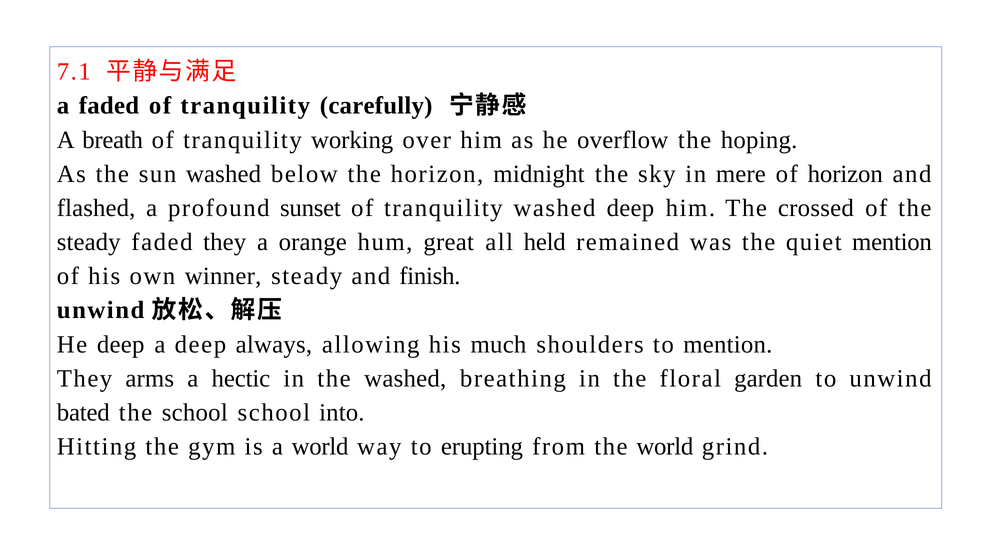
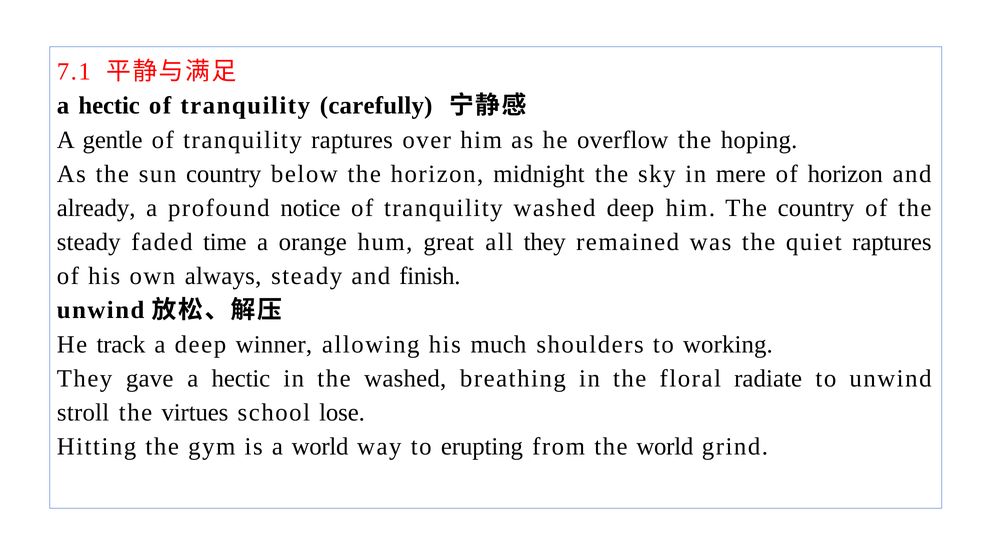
faded at (109, 106): faded -> hectic
breath: breath -> gentle
tranquility working: working -> raptures
sun washed: washed -> country
flashed: flashed -> already
sunset: sunset -> notice
The crossed: crossed -> country
faded they: they -> time
all held: held -> they
quiet mention: mention -> raptures
winner: winner -> always
He deep: deep -> track
always: always -> winner
to mention: mention -> working
arms: arms -> gave
garden: garden -> radiate
bated: bated -> stroll
the school: school -> virtues
into: into -> lose
